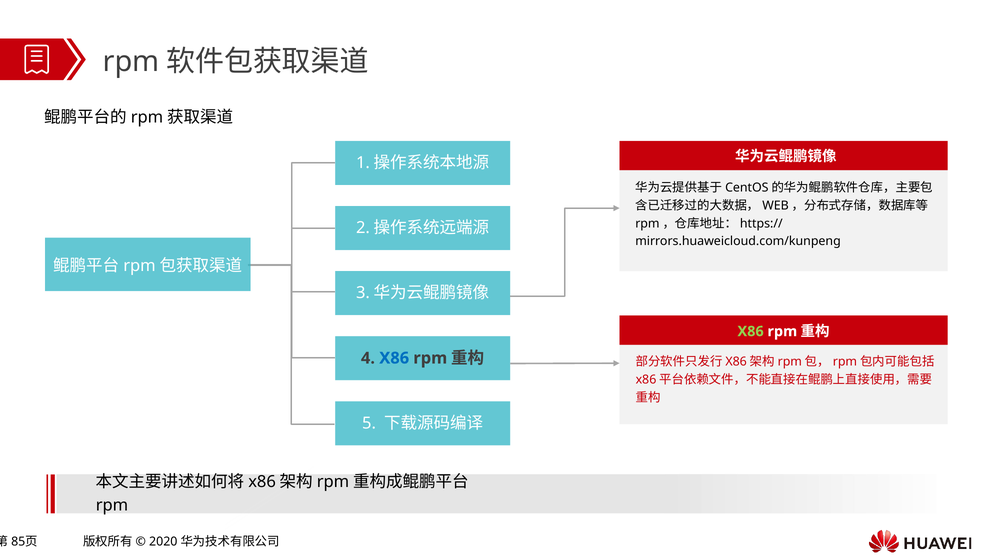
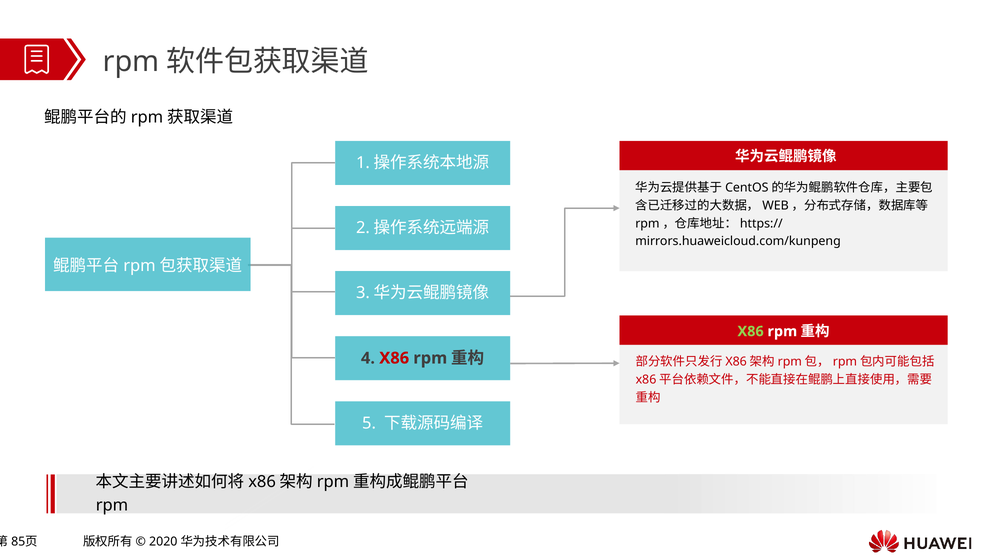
X86 at (394, 358) colour: blue -> red
